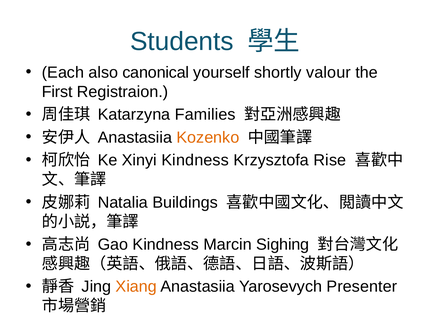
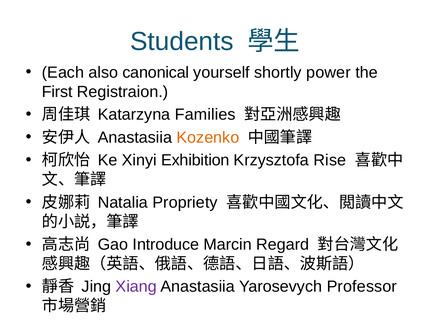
valour: valour -> power
Xinyi Kindness: Kindness -> Exhibition
Buildings: Buildings -> Propriety
Gao Kindness: Kindness -> Introduce
Sighing: Sighing -> Regard
Xiang colour: orange -> purple
Presenter: Presenter -> Professor
